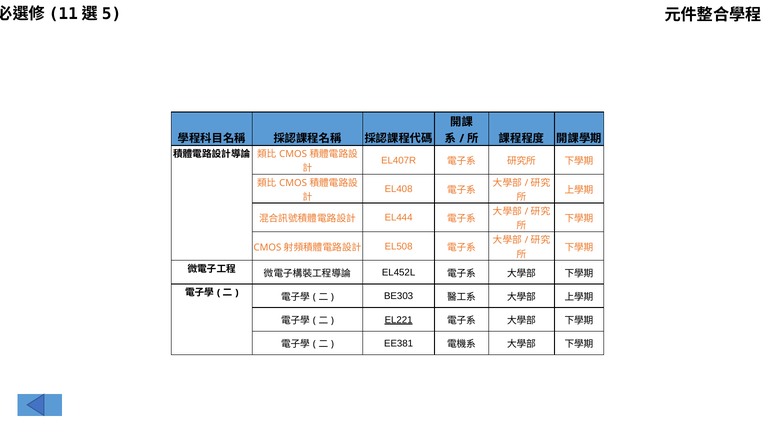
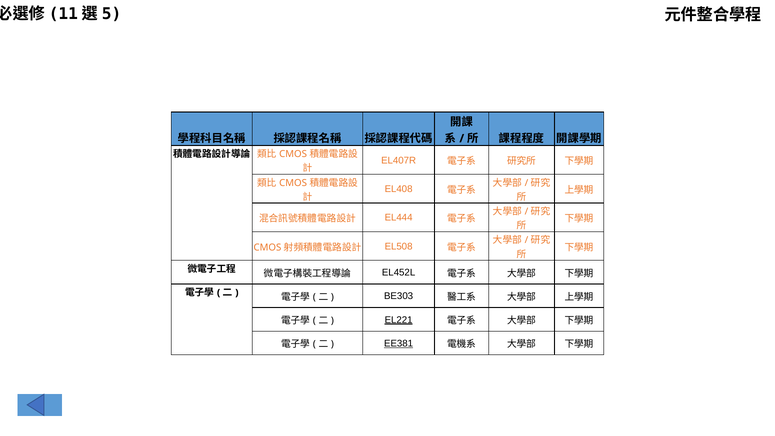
EE381 underline: none -> present
